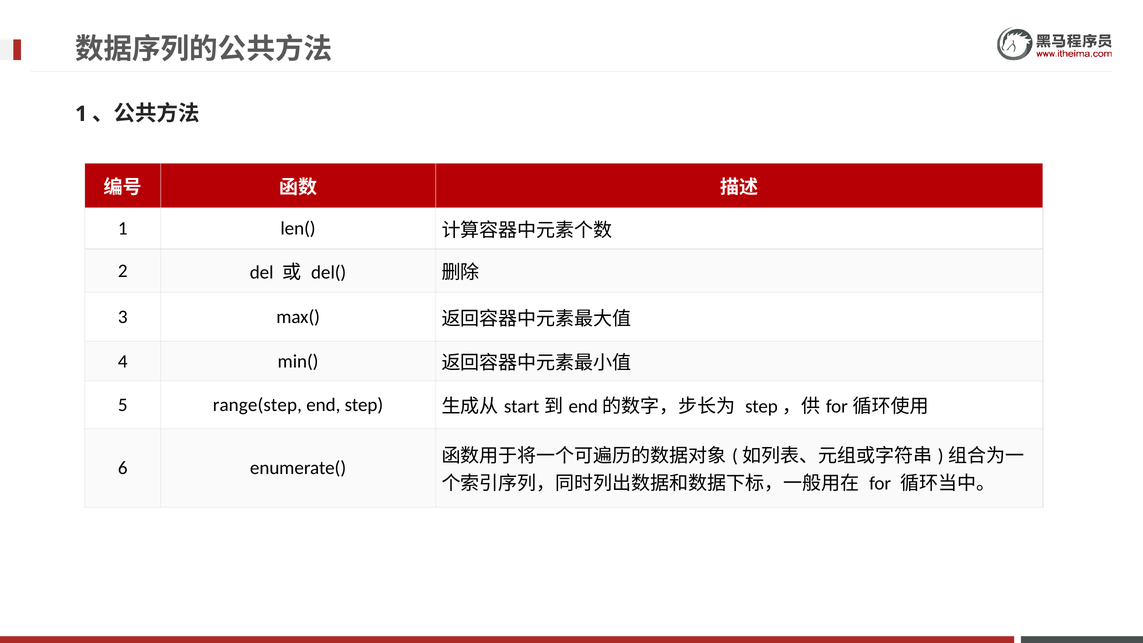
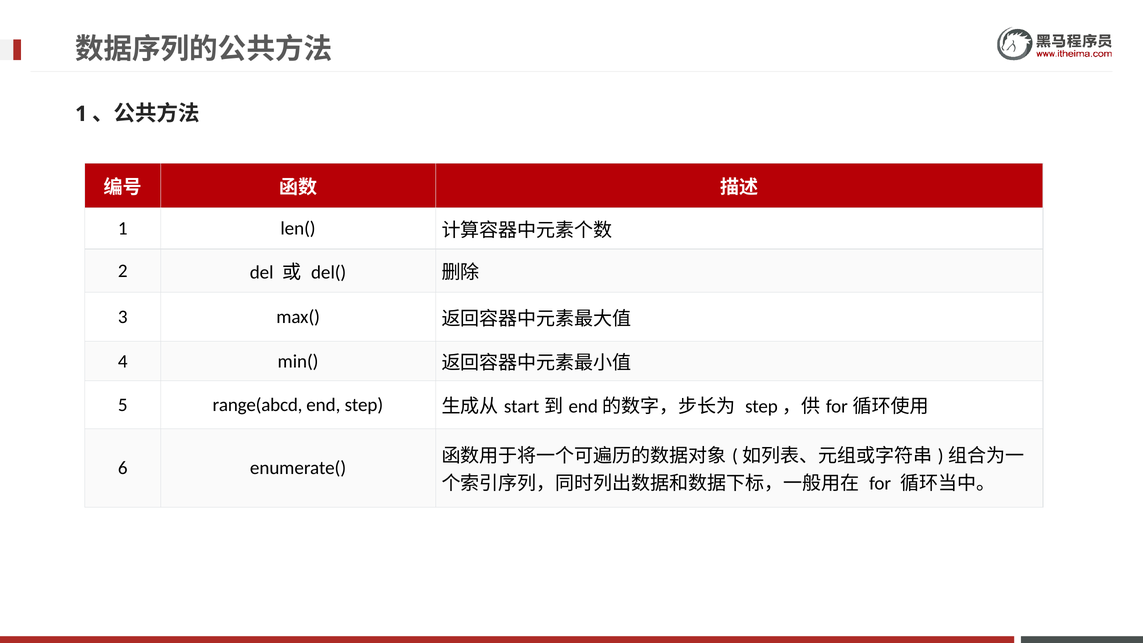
range(step: range(step -> range(abcd
